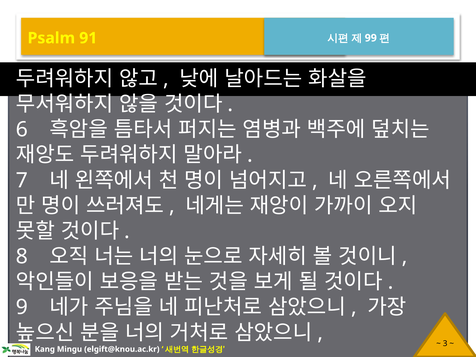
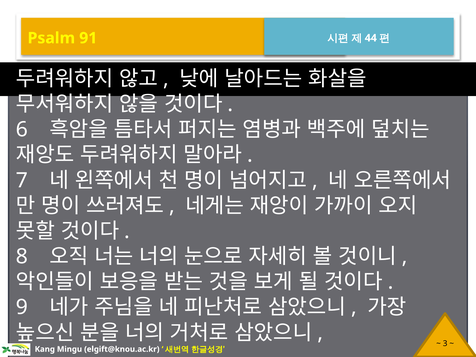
99: 99 -> 44
